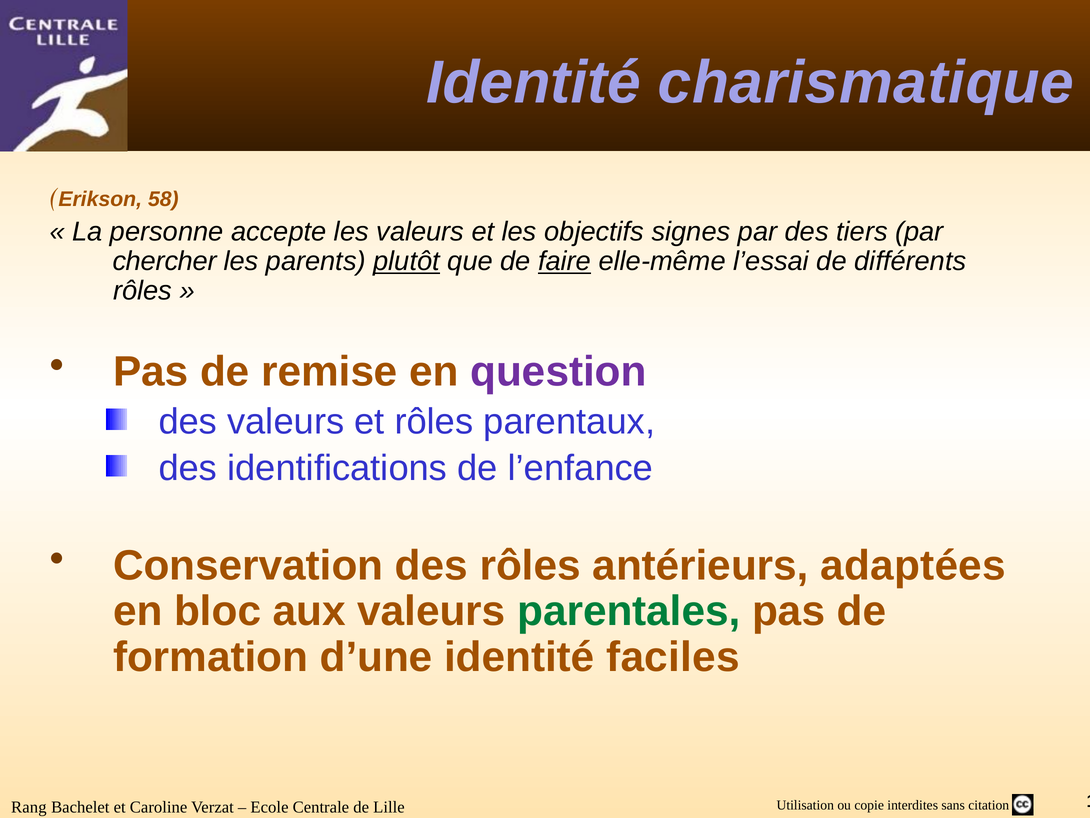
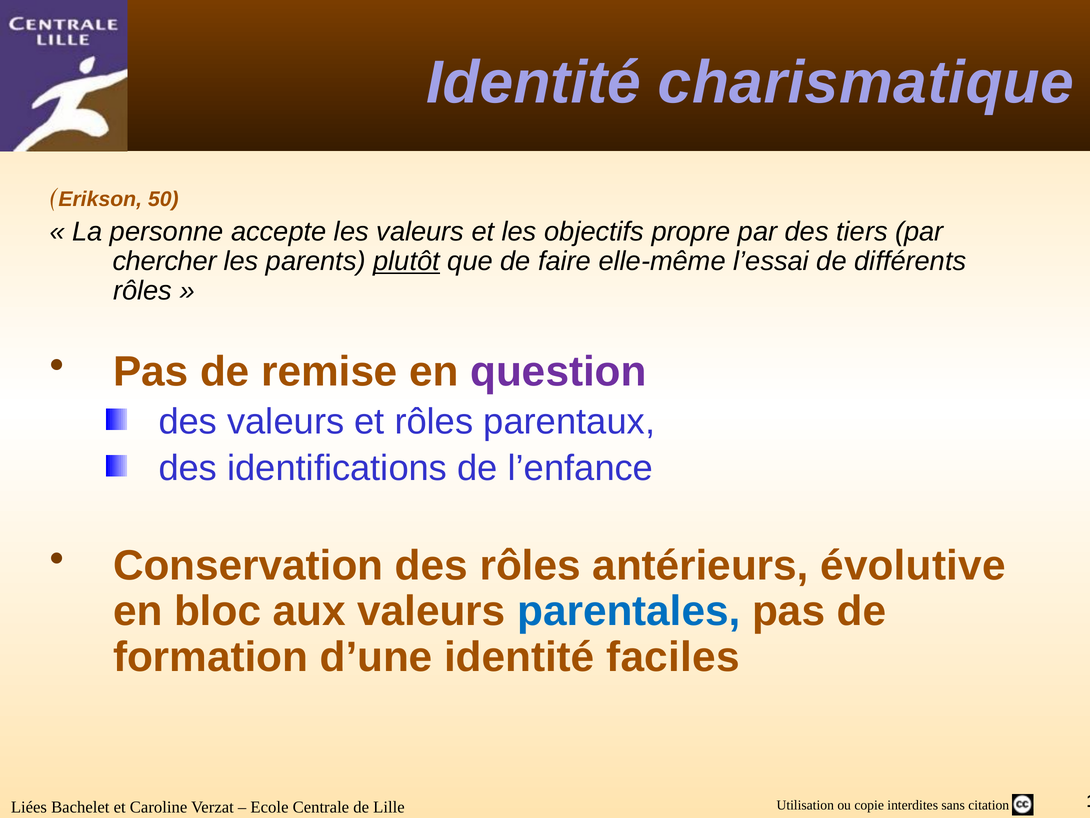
58: 58 -> 50
signes: signes -> propre
faire underline: present -> none
adaptées: adaptées -> évolutive
parentales colour: green -> blue
Rang: Rang -> Liées
